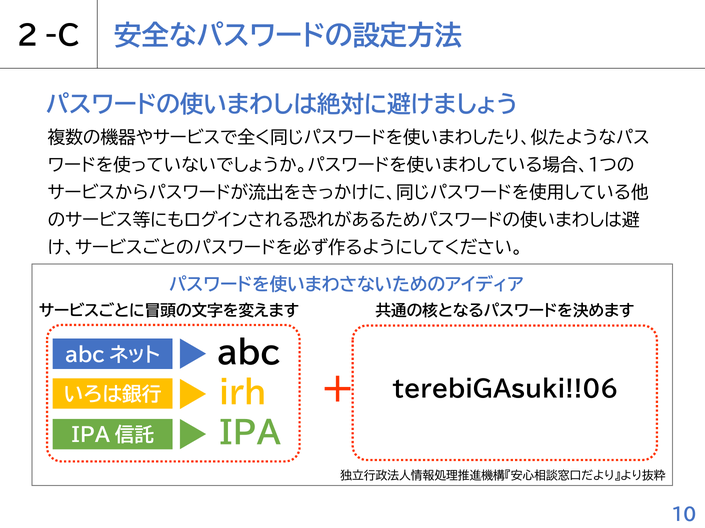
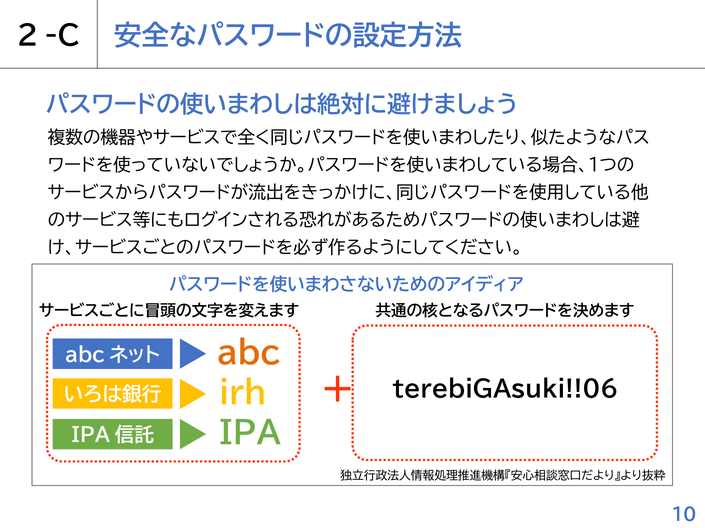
abc colour: black -> orange
